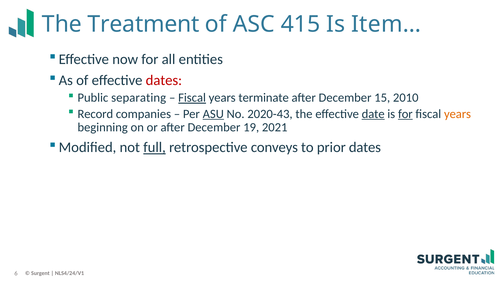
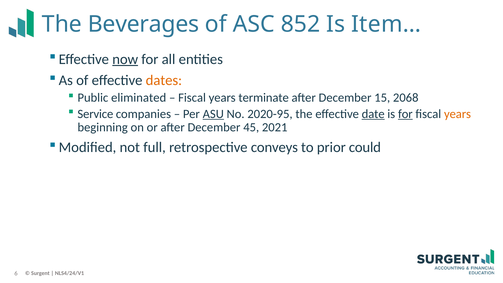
Treatment: Treatment -> Beverages
415: 415 -> 852
now underline: none -> present
dates at (164, 80) colour: red -> orange
separating: separating -> eliminated
Fiscal at (192, 98) underline: present -> none
2010: 2010 -> 2068
Record: Record -> Service
2020-43: 2020-43 -> 2020-95
19: 19 -> 45
full underline: present -> none
prior dates: dates -> could
